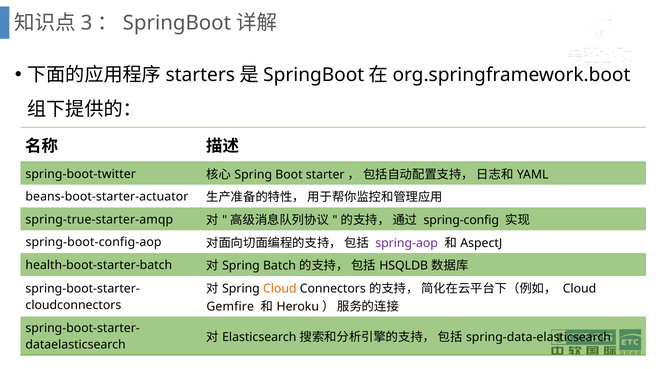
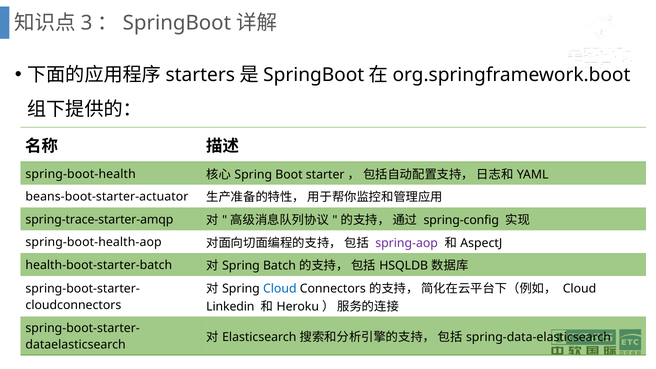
spring-boot-twitter: spring-boot-twitter -> spring-boot-health
spring-true-starter-amqp: spring-true-starter-amqp -> spring-trace-starter-amqp
spring-boot-config-aop: spring-boot-config-aop -> spring-boot-health-aop
Cloud at (280, 289) colour: orange -> blue
Gemfire: Gemfire -> Linkedin
